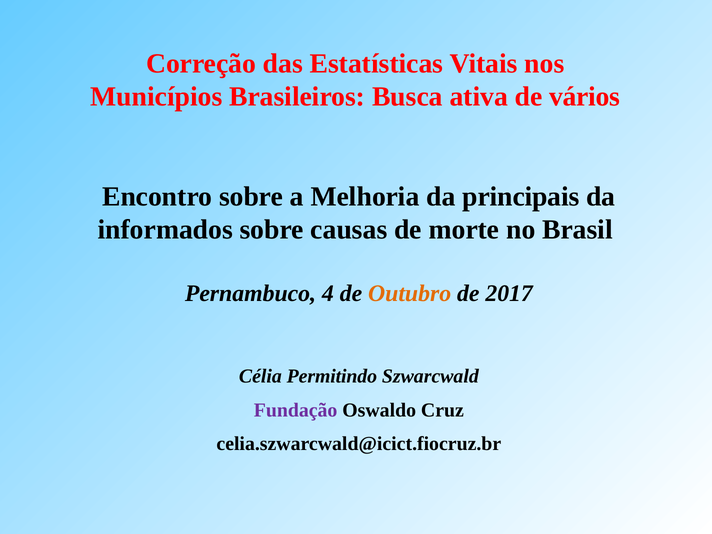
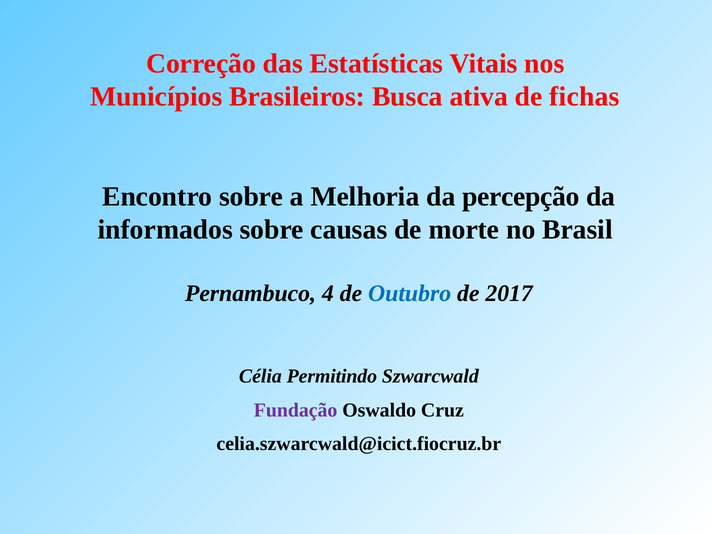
vários: vários -> fichas
principais: principais -> percepção
Outubro colour: orange -> blue
